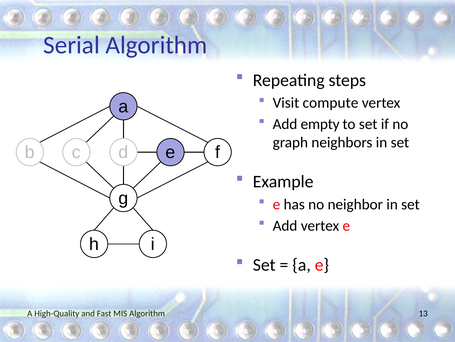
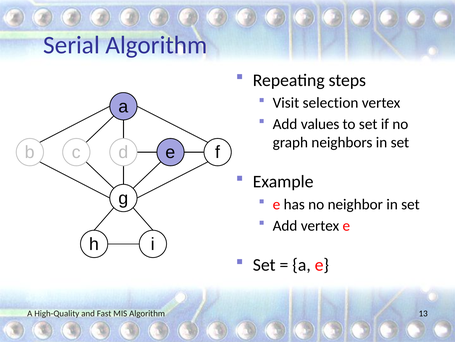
compute: compute -> selection
empty: empty -> values
